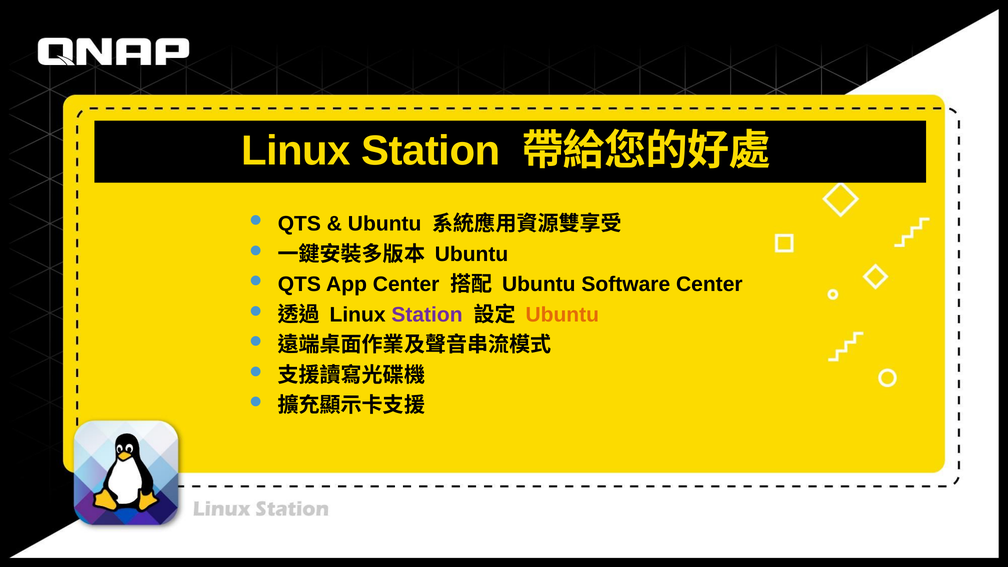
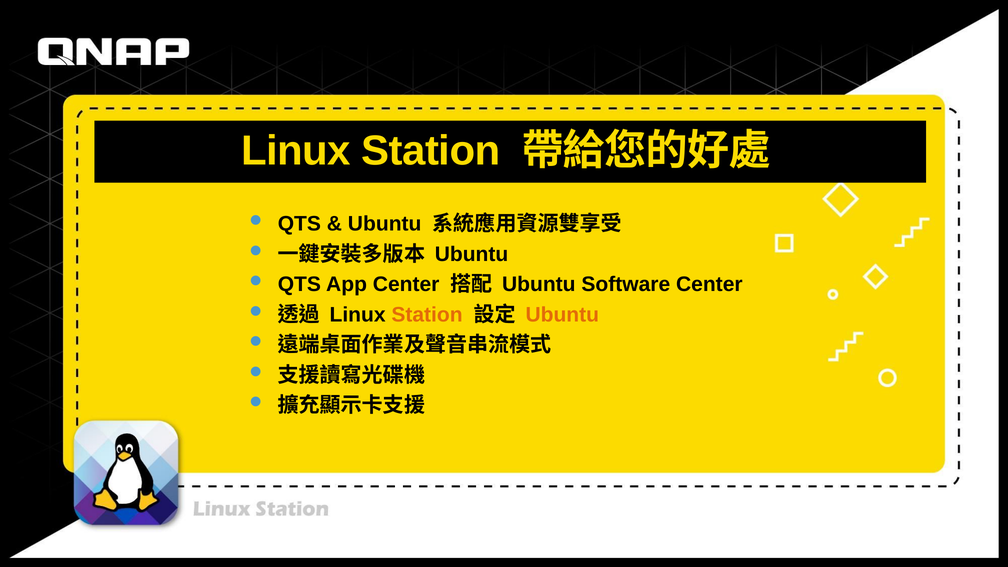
Station at (427, 315) colour: purple -> orange
